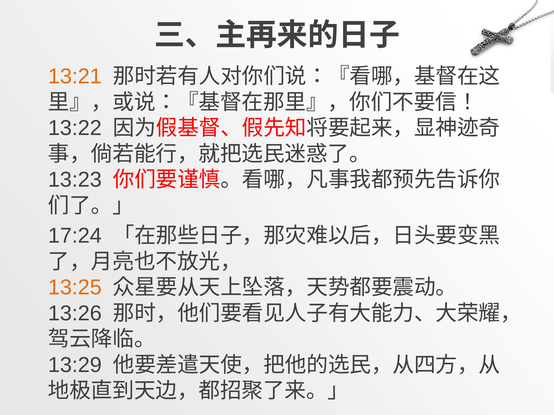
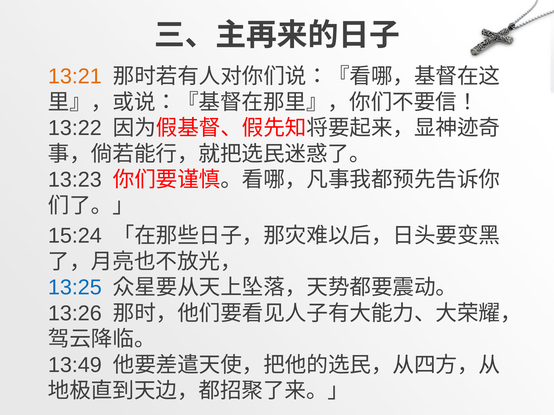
17:24: 17:24 -> 15:24
13:25 colour: orange -> blue
13:29: 13:29 -> 13:49
